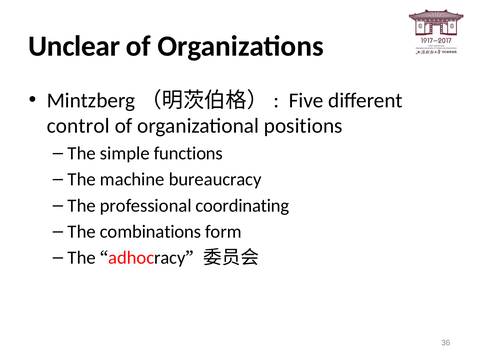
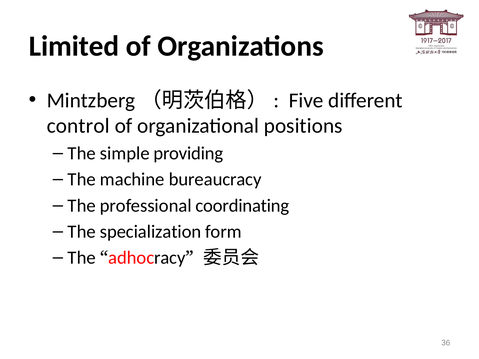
Unclear: Unclear -> Limited
functions: functions -> providing
combinations: combinations -> specialization
